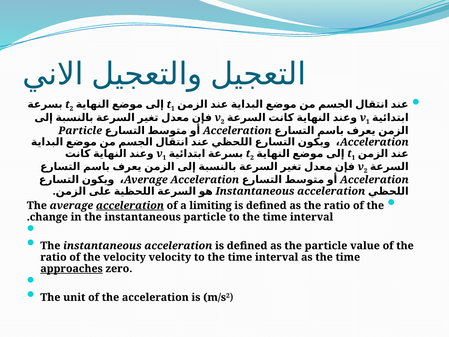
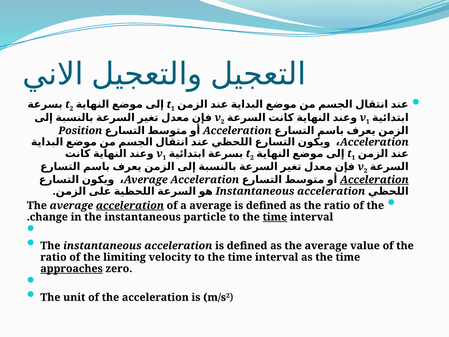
Particle at (80, 131): Particle -> Position
Acceleration at (374, 180) underline: none -> present
a limiting: limiting -> average
time at (275, 217) underline: none -> present
as the particle: particle -> average
the velocity: velocity -> limiting
